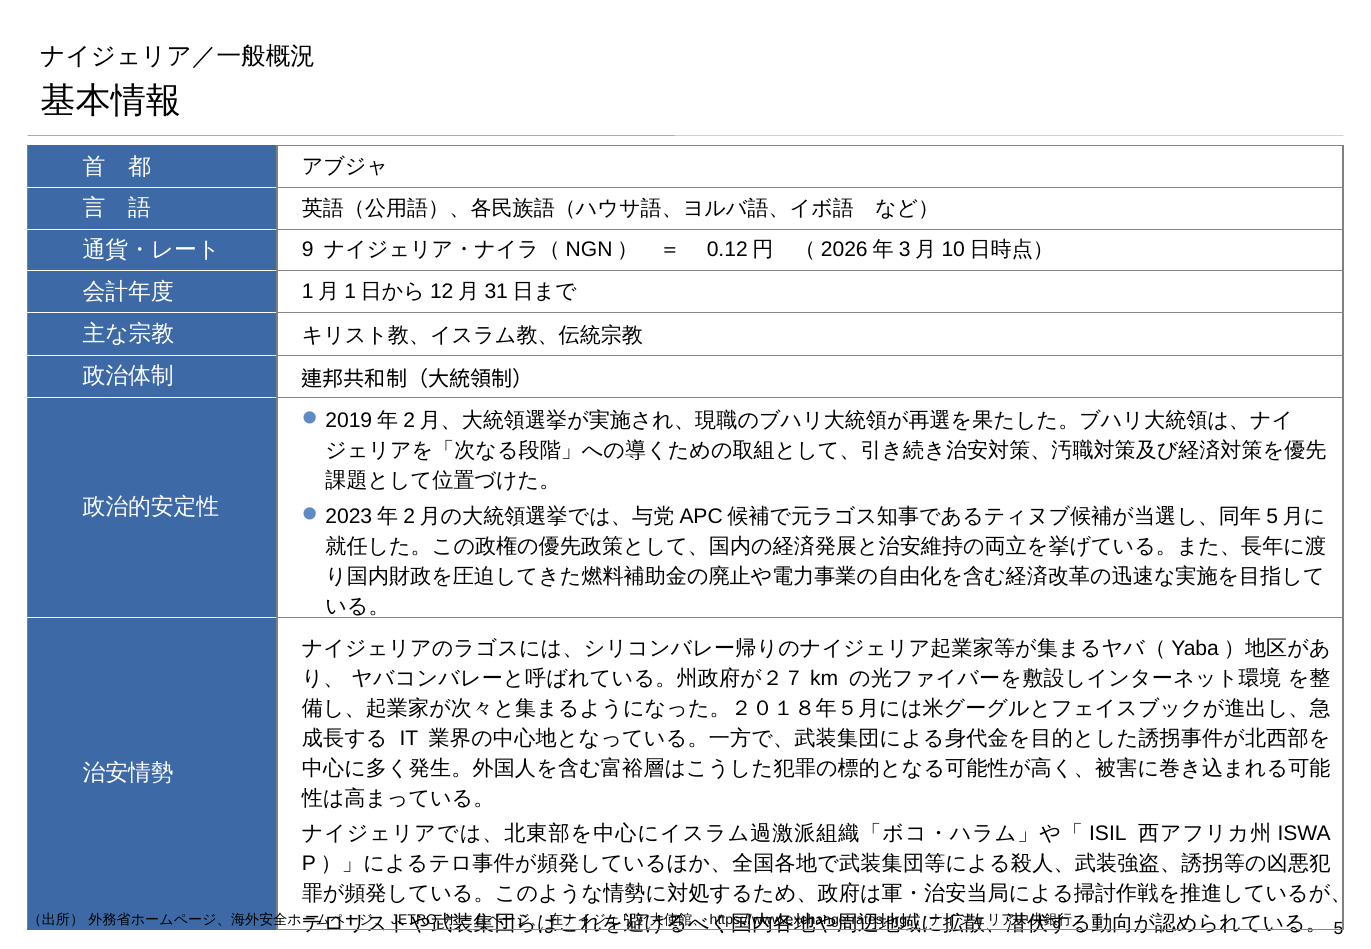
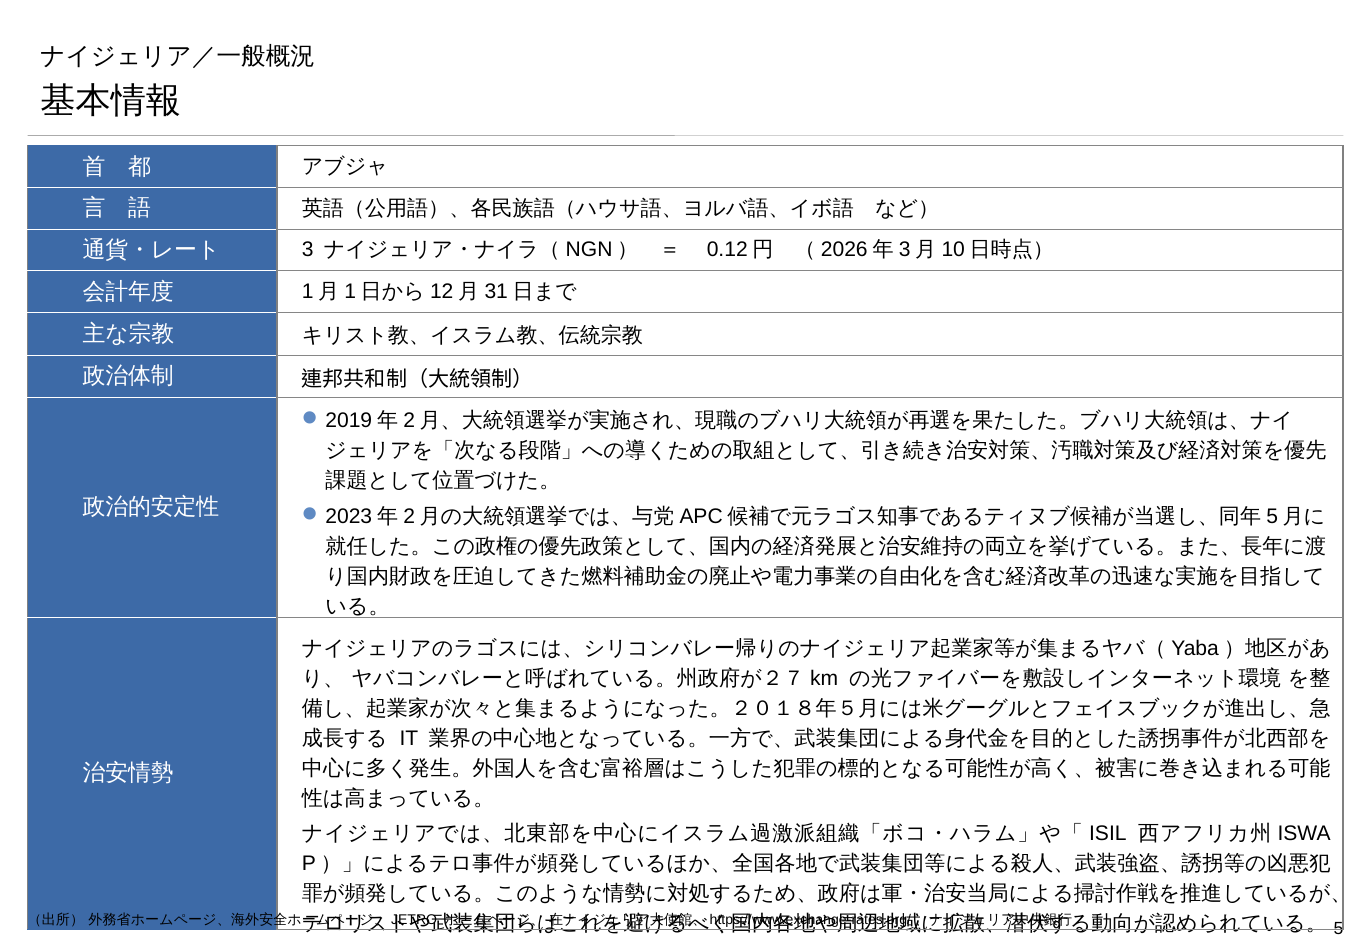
9: 9 -> 3
